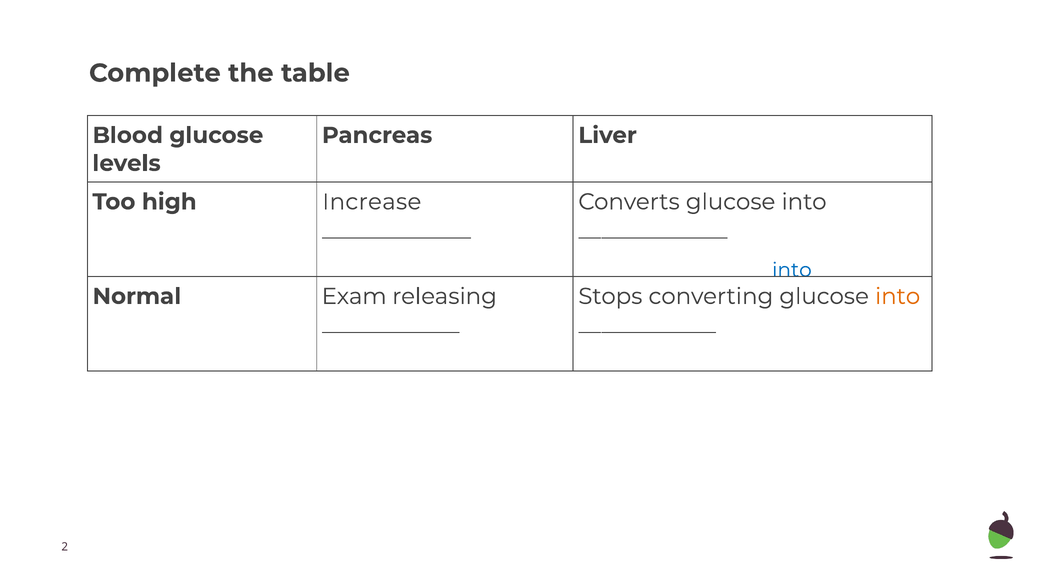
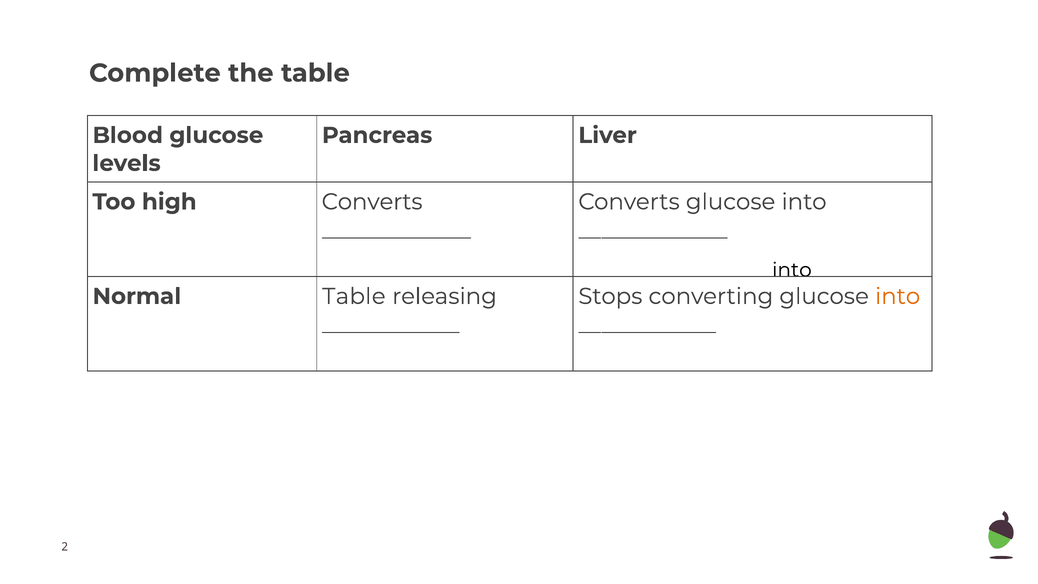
high Increase: Increase -> Converts
into at (792, 270) colour: blue -> black
Normal Exam: Exam -> Table
